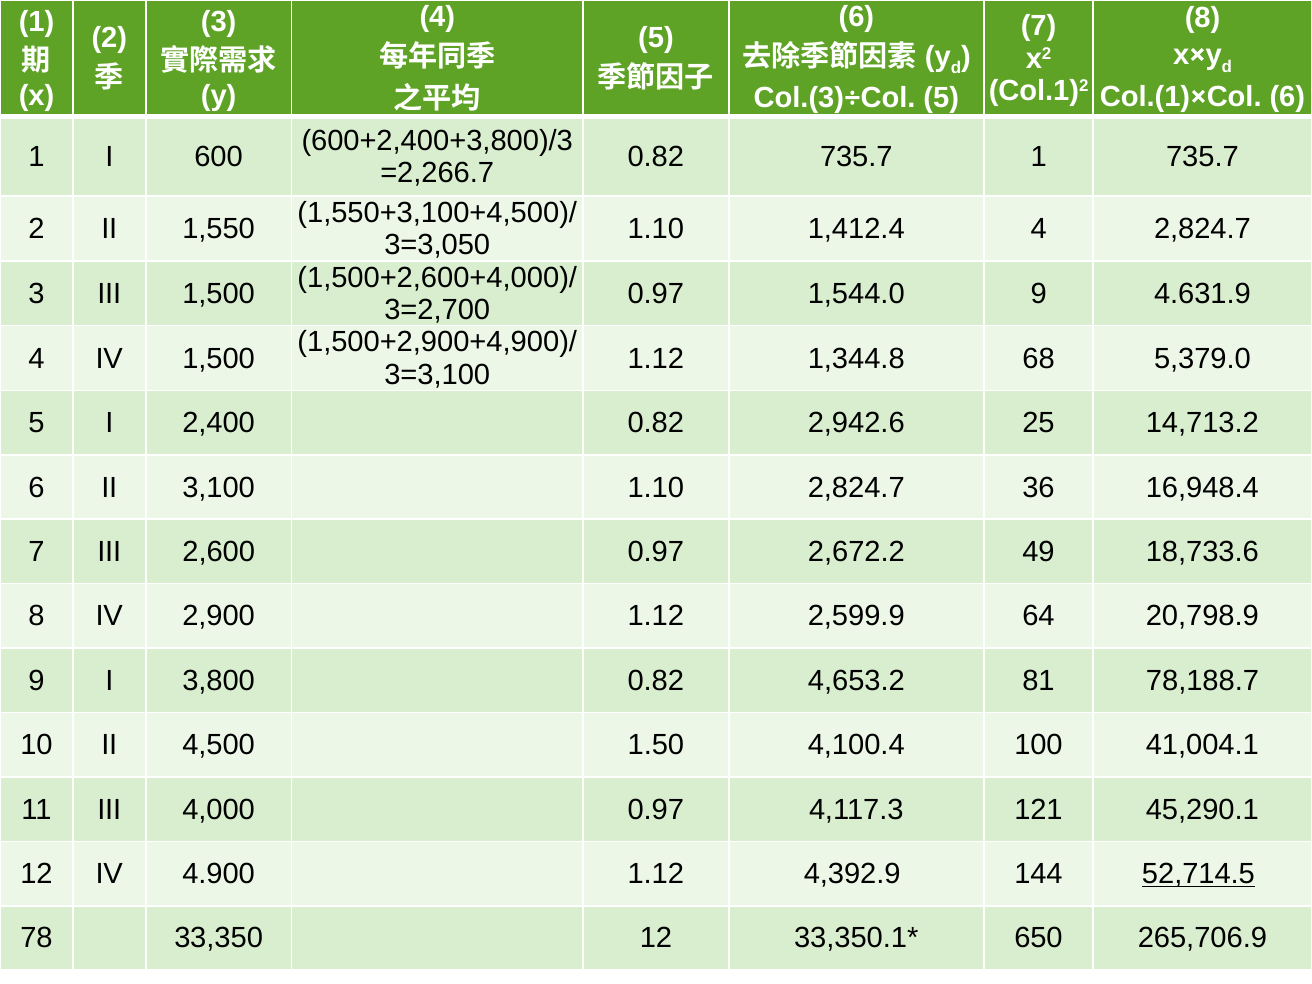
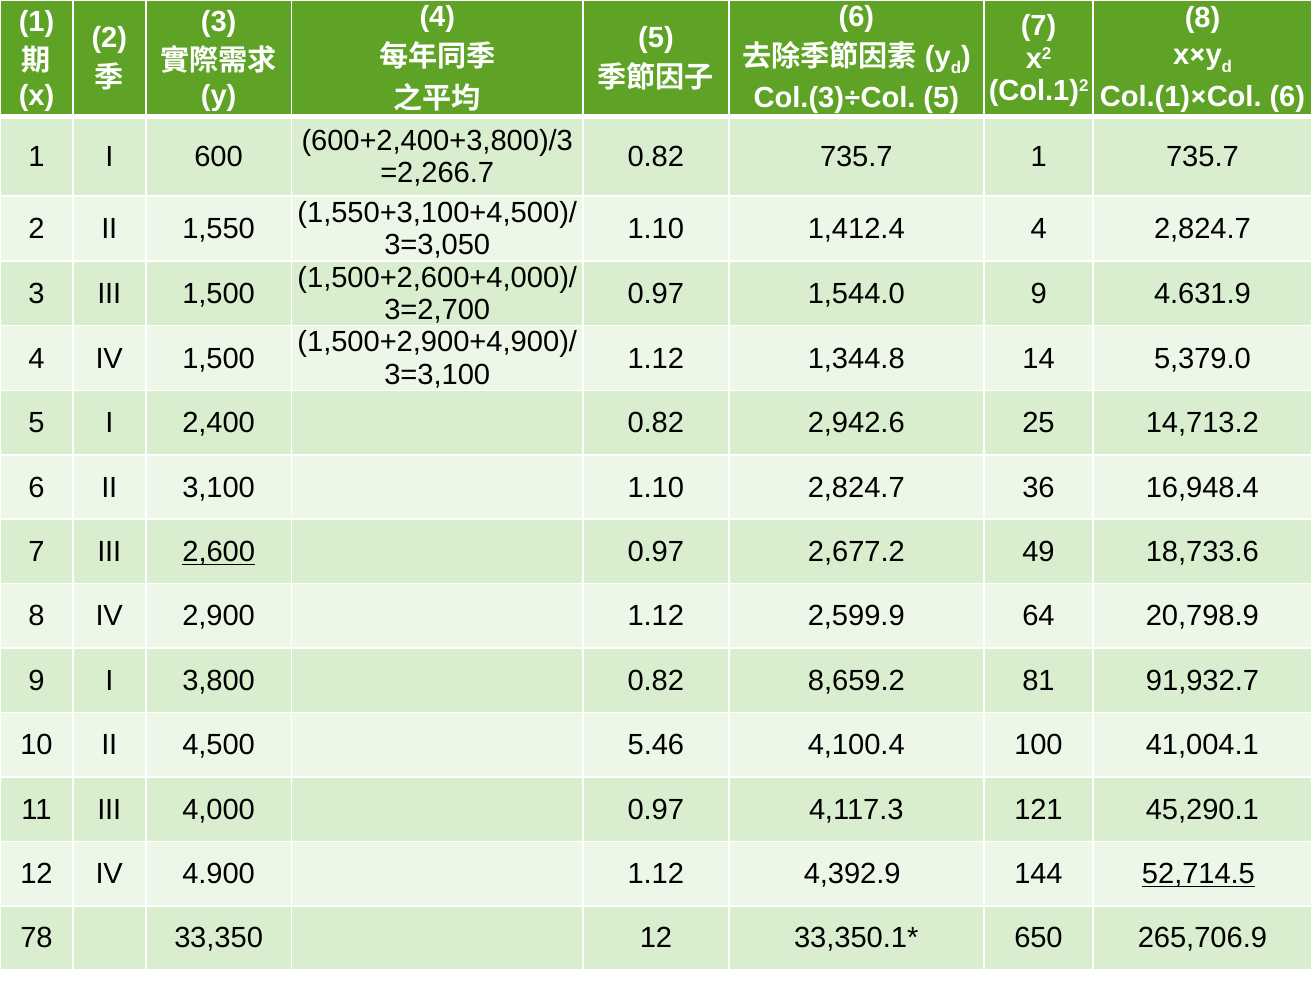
68: 68 -> 14
2,600 underline: none -> present
2,672.2: 2,672.2 -> 2,677.2
4,653.2: 4,653.2 -> 8,659.2
78,188.7: 78,188.7 -> 91,932.7
1.50: 1.50 -> 5.46
